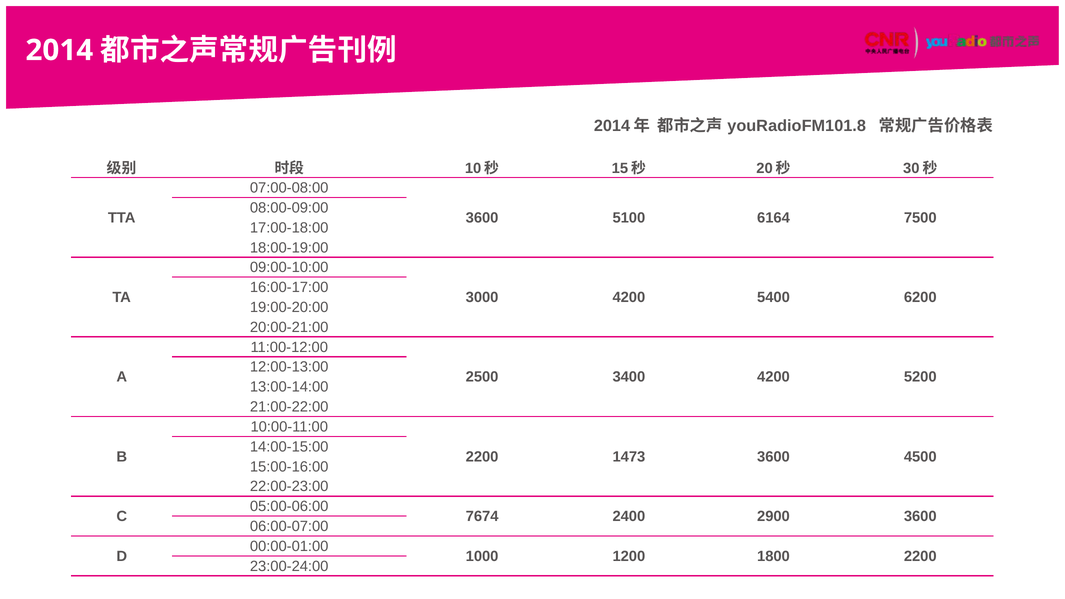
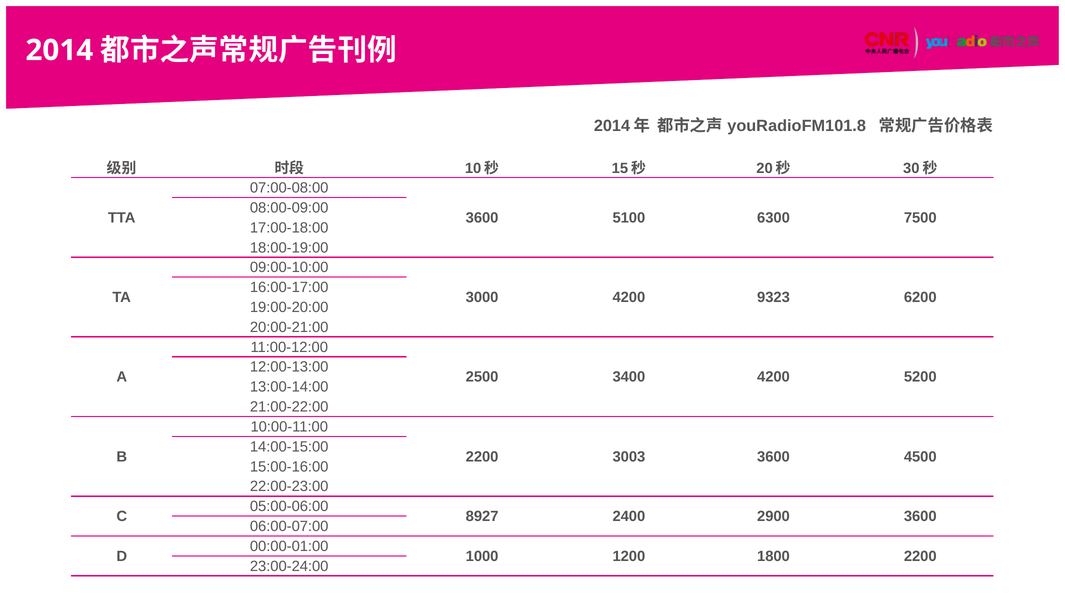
6164: 6164 -> 6300
5400: 5400 -> 9323
1473: 1473 -> 3003
7674: 7674 -> 8927
